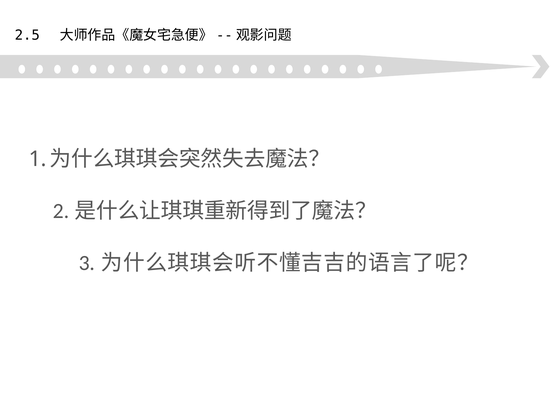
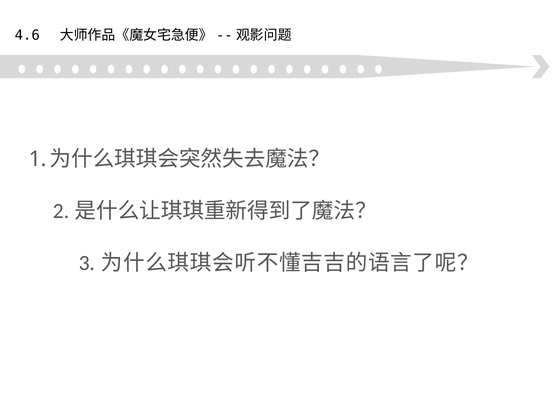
2.5: 2.5 -> 4.6
